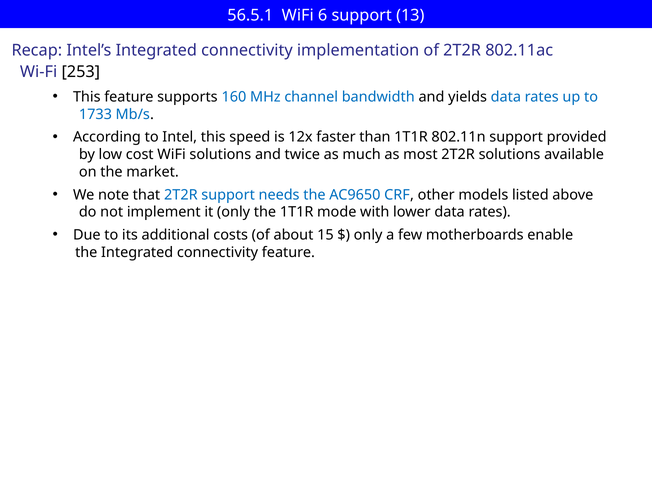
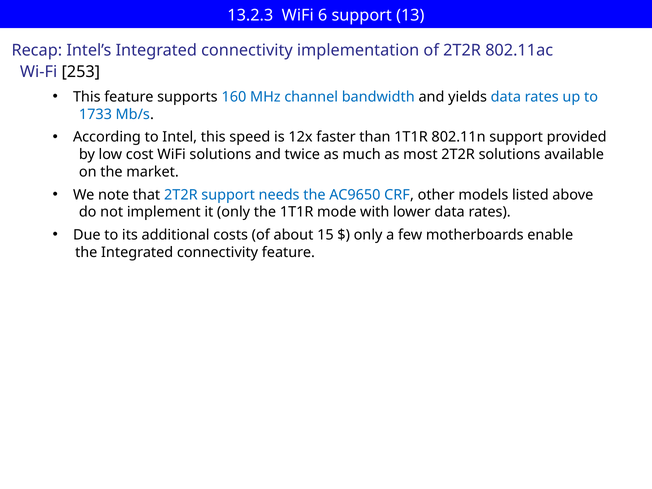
56.5.1: 56.5.1 -> 13.2.3
